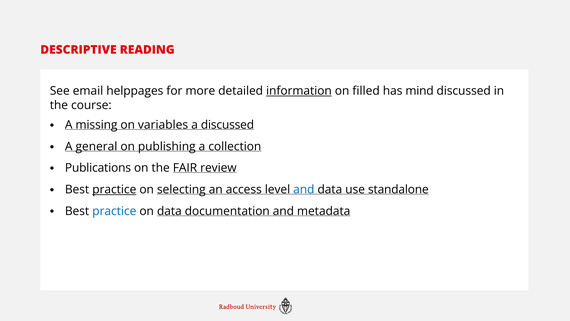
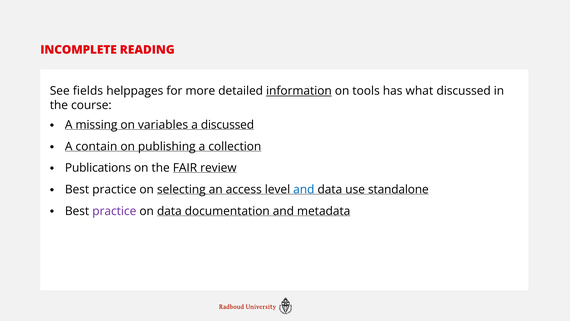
DESCRIPTIVE: DESCRIPTIVE -> INCOMPLETE
email: email -> fields
filled: filled -> tools
mind: mind -> what
general: general -> contain
practice at (114, 189) underline: present -> none
practice at (114, 211) colour: blue -> purple
